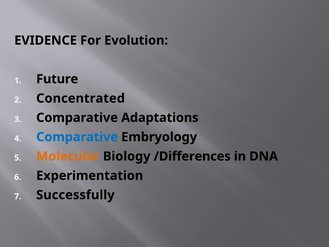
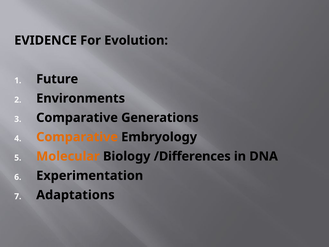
Concentrated: Concentrated -> Environments
Adaptations: Adaptations -> Generations
Comparative at (77, 137) colour: blue -> orange
Successfully: Successfully -> Adaptations
